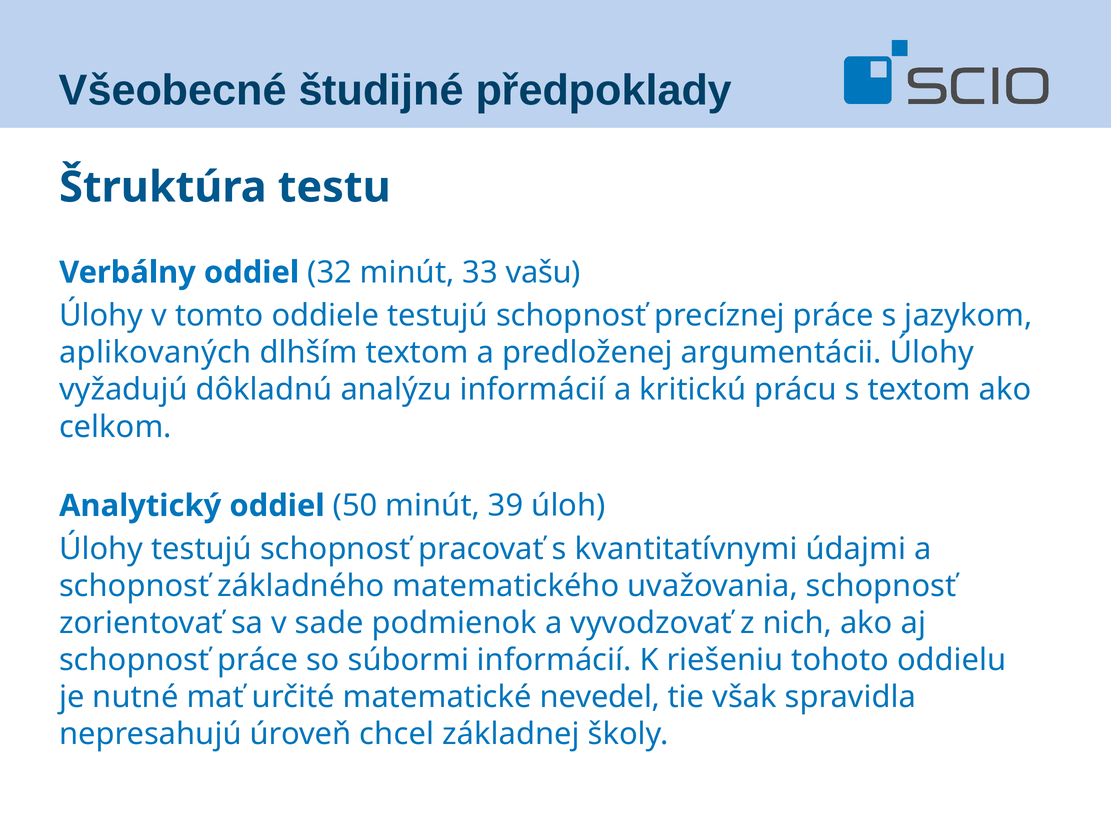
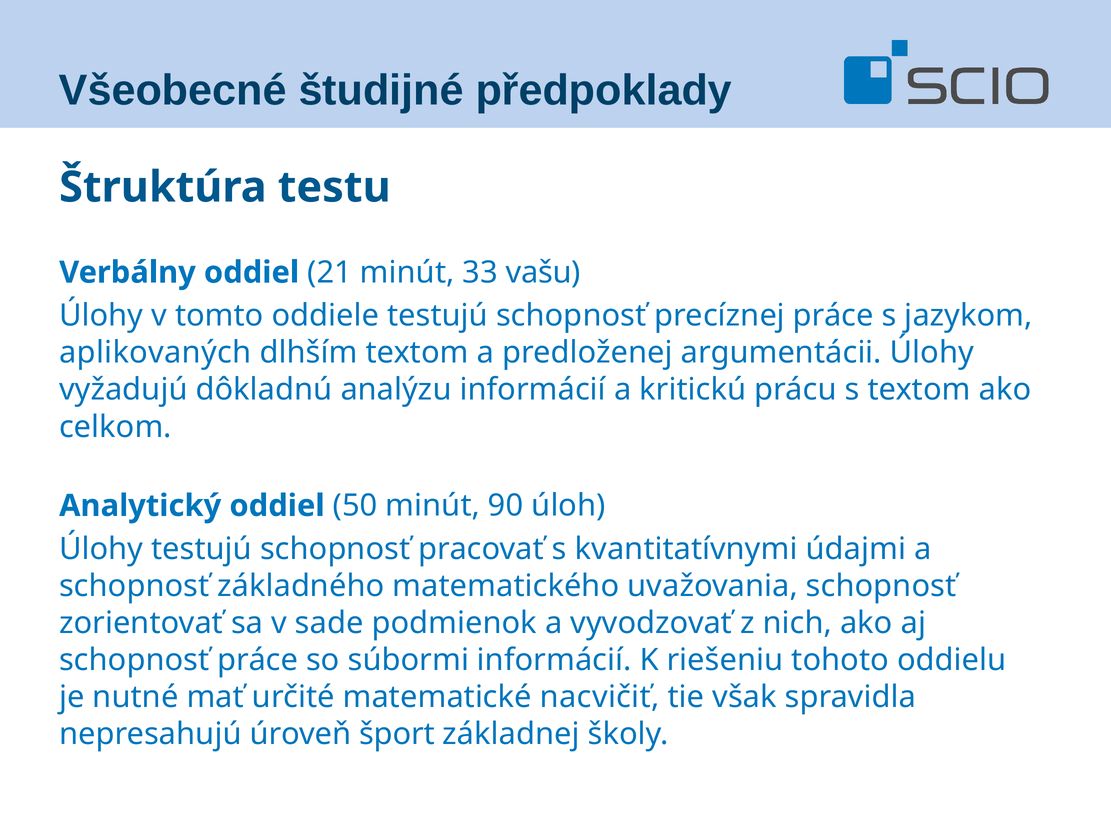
32: 32 -> 21
39: 39 -> 90
nevedel: nevedel -> nacvičiť
chcel: chcel -> šport
